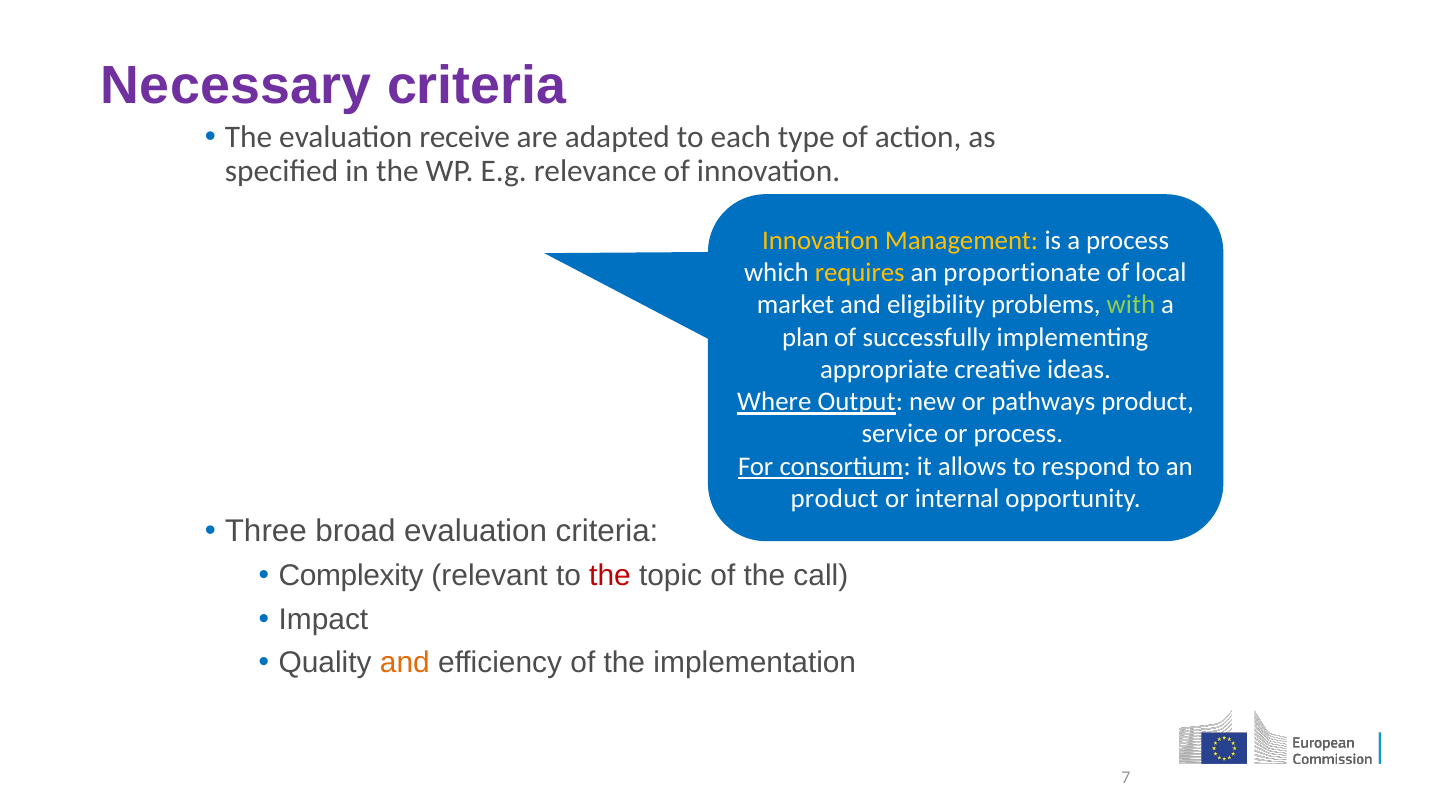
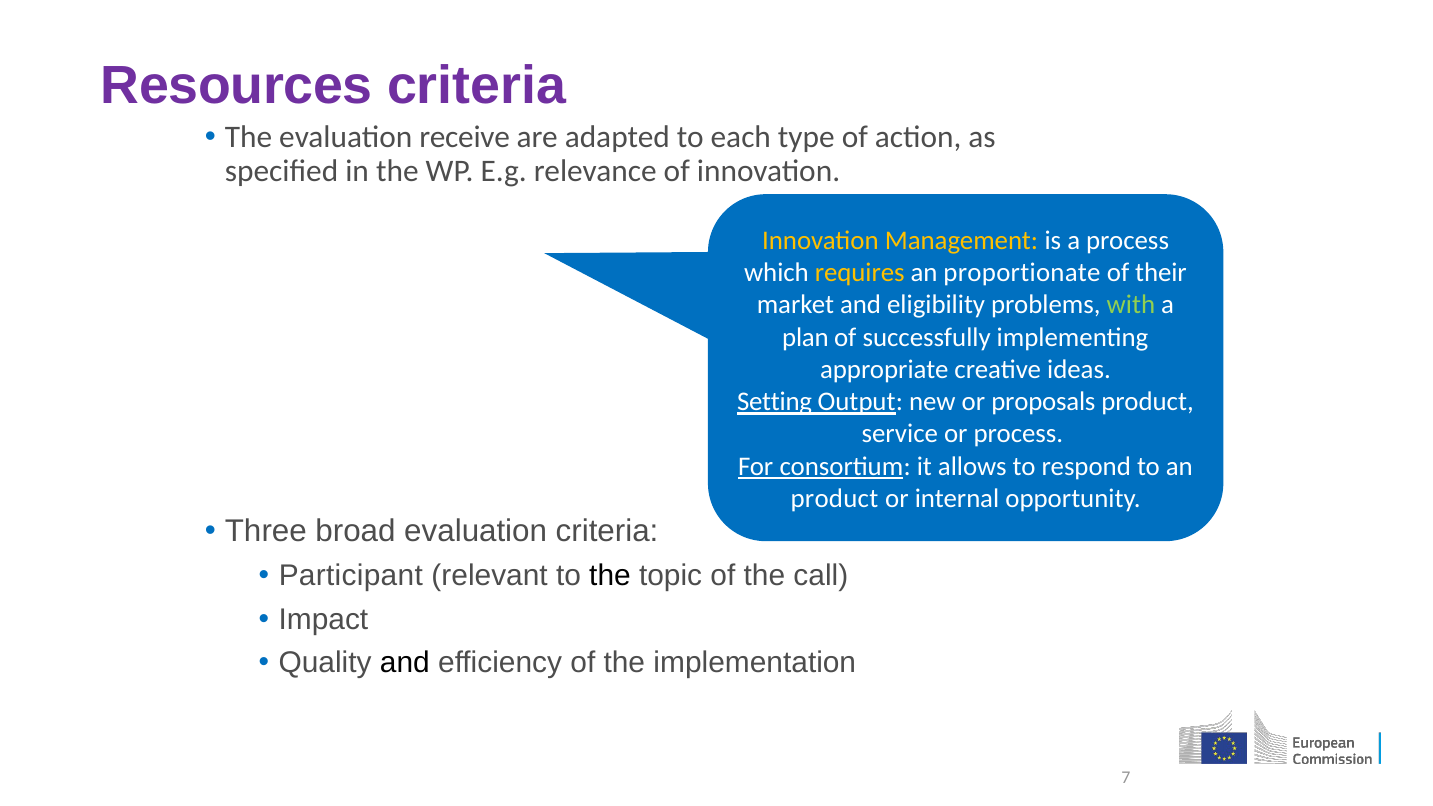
Necessary: Necessary -> Resources
local: local -> their
Where: Where -> Setting
pathways: pathways -> proposals
Complexity: Complexity -> Participant
the at (610, 576) colour: red -> black
and at (405, 663) colour: orange -> black
